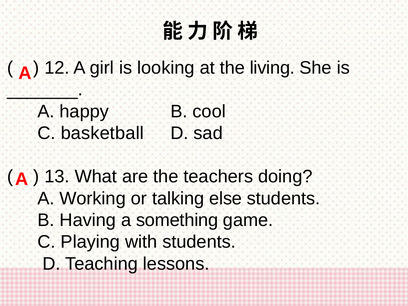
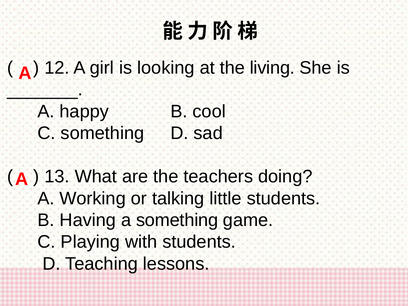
C basketball: basketball -> something
else: else -> little
